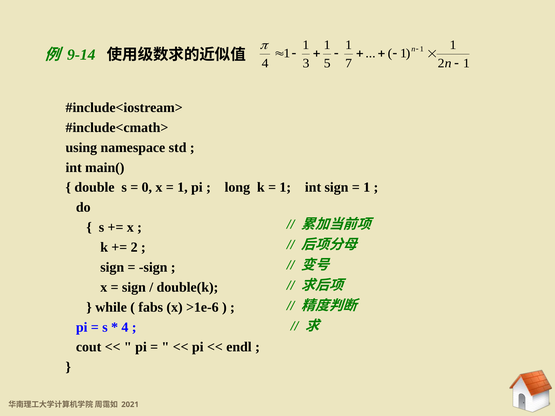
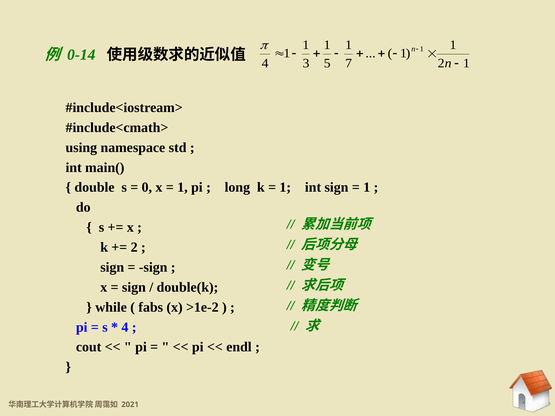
9-14: 9-14 -> 0-14
>1e-6: >1e-6 -> >1e-2
